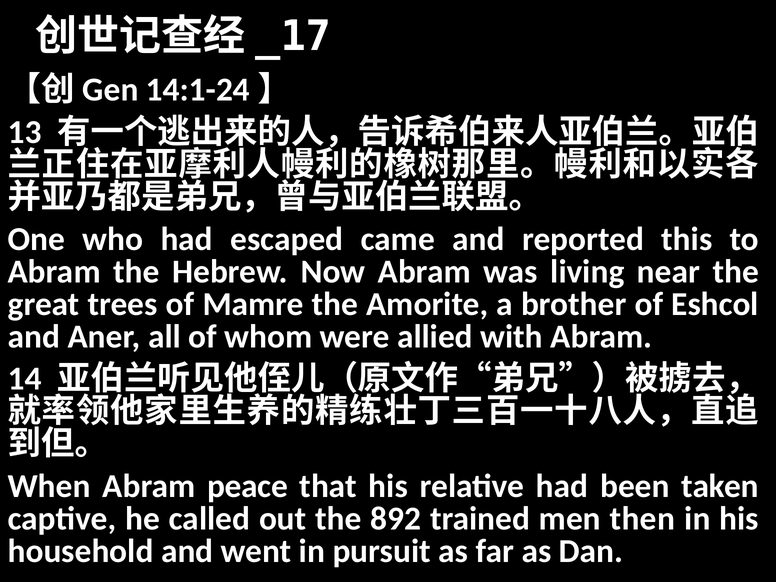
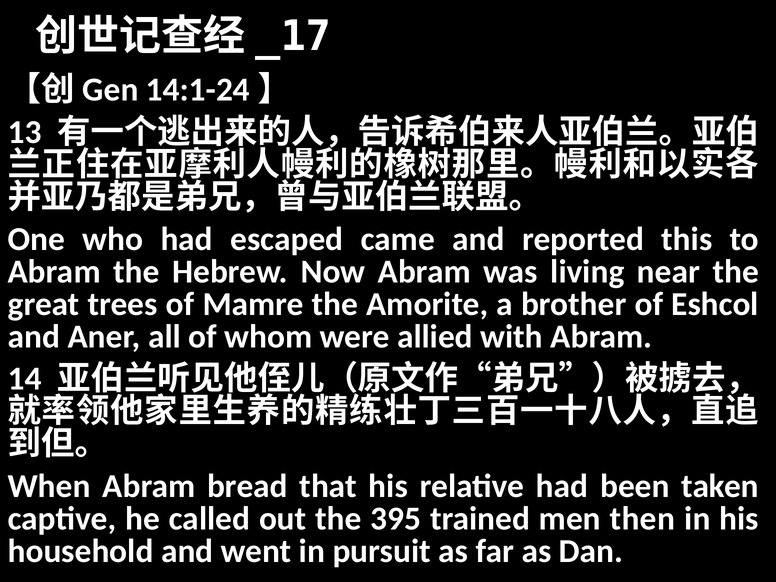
peace: peace -> bread
892: 892 -> 395
